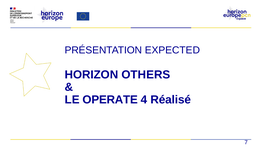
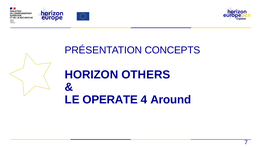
EXPECTED: EXPECTED -> CONCEPTS
Réalisé: Réalisé -> Around
